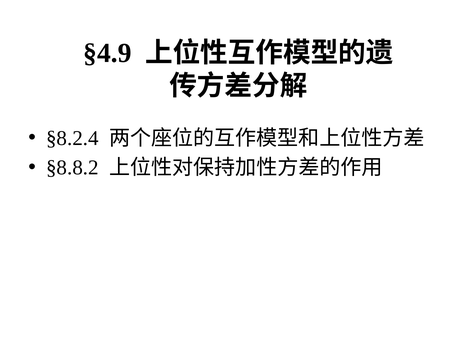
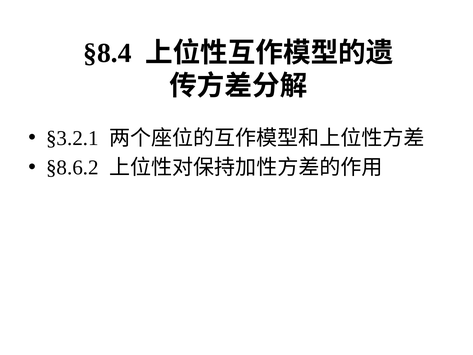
§4.9: §4.9 -> §8.4
§8.2.4: §8.2.4 -> §3.2.1
§8.8.2: §8.8.2 -> §8.6.2
